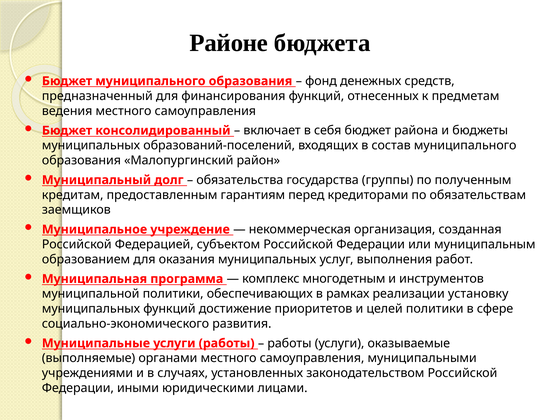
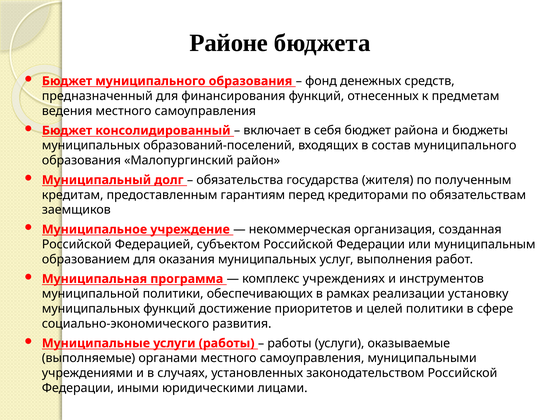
группы: группы -> жителя
многодетным: многодетным -> учреждениях
